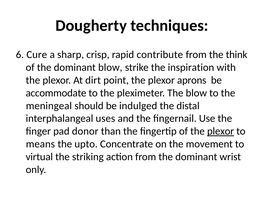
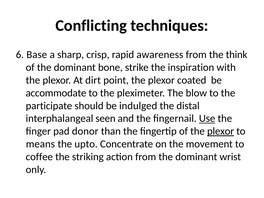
Dougherty: Dougherty -> Conflicting
Cure: Cure -> Base
contribute: contribute -> awareness
dominant blow: blow -> bone
aprons: aprons -> coated
meningeal: meningeal -> participate
uses: uses -> seen
Use underline: none -> present
virtual: virtual -> coffee
